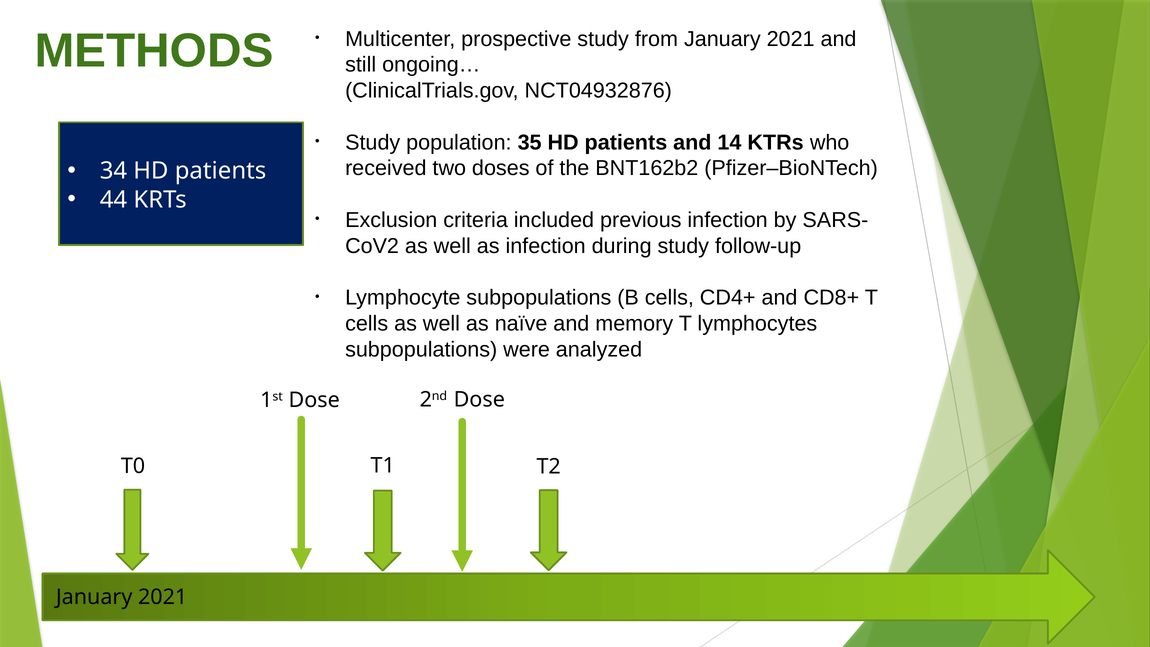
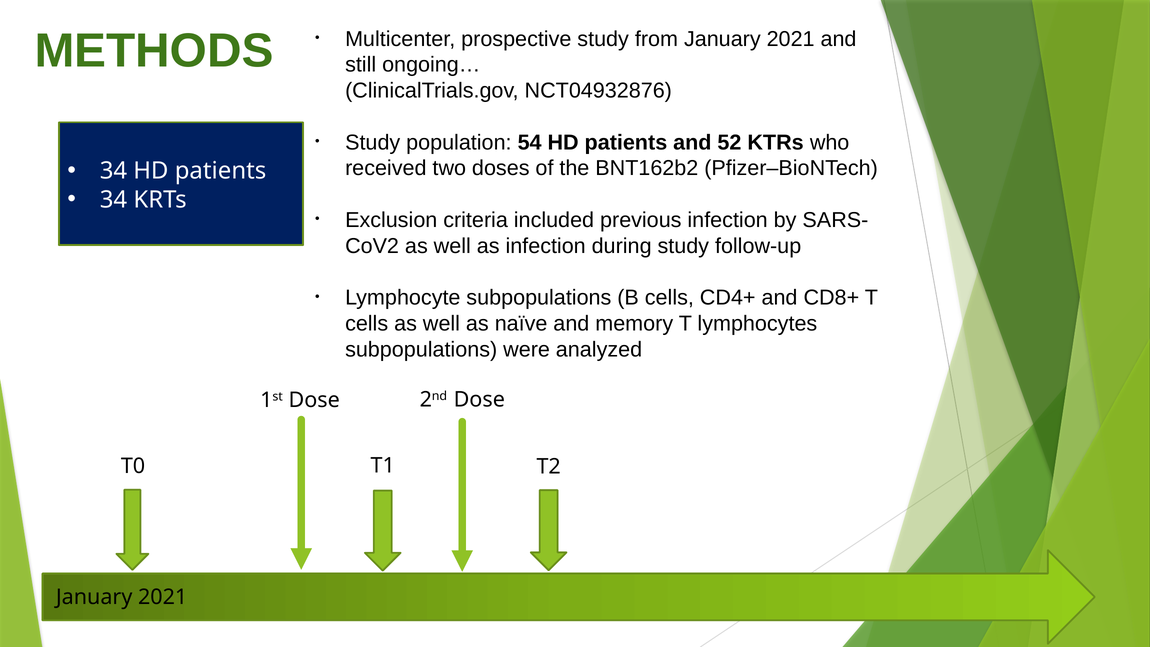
35: 35 -> 54
14: 14 -> 52
44 at (113, 200): 44 -> 34
